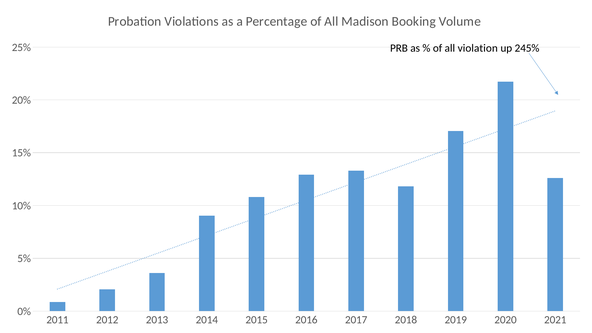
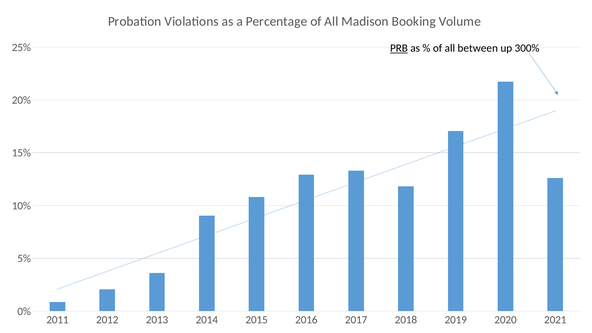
PRB underline: none -> present
violation: violation -> between
245%: 245% -> 300%
